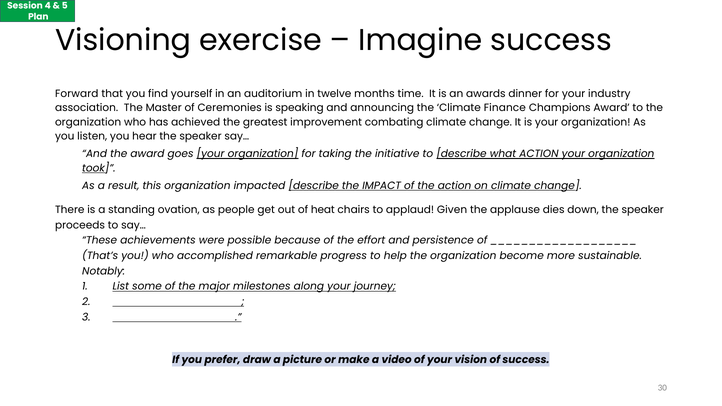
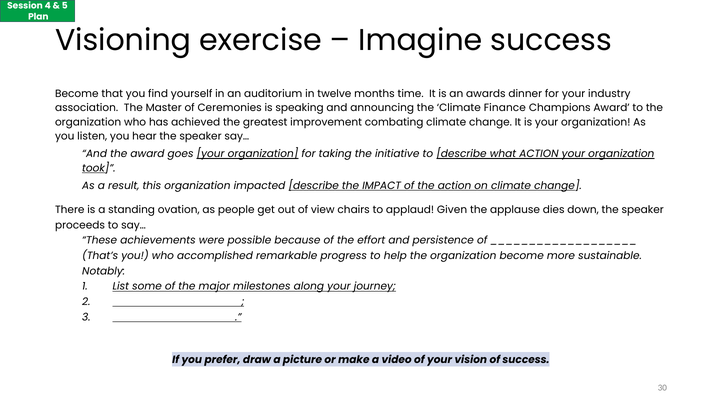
Forward at (77, 94): Forward -> Become
heat: heat -> view
